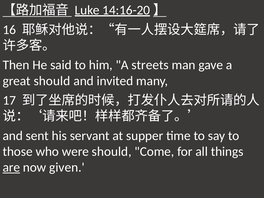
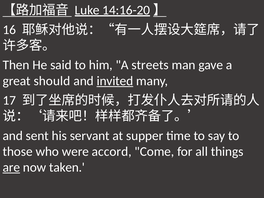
invited underline: none -> present
were should: should -> accord
given: given -> taken
